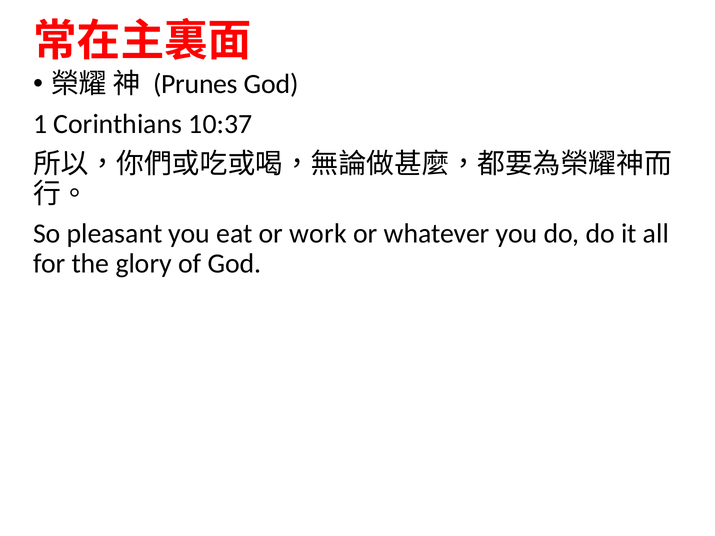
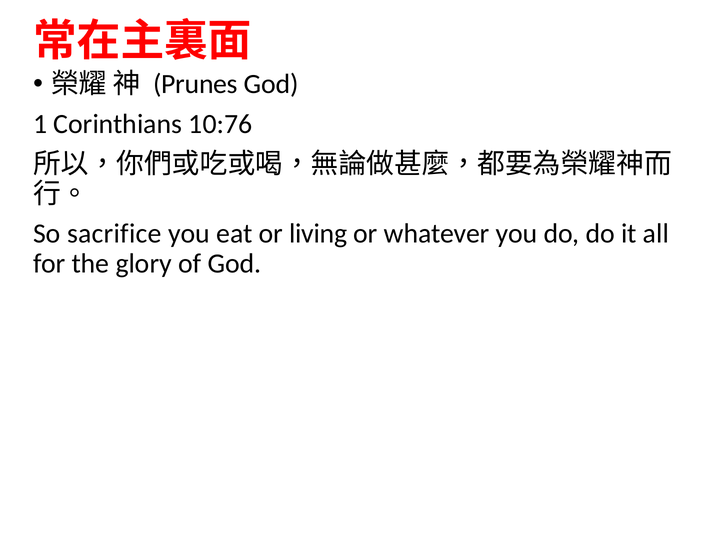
10:37: 10:37 -> 10:76
pleasant: pleasant -> sacrifice
work: work -> living
